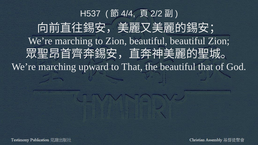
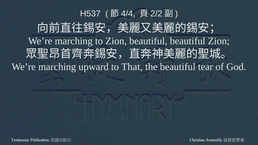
beautiful that: that -> tear
